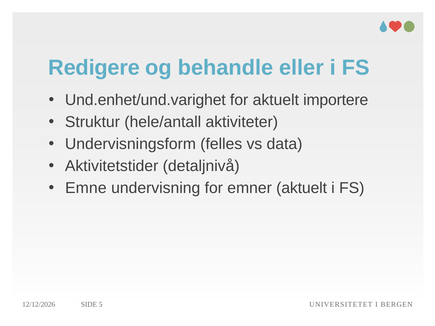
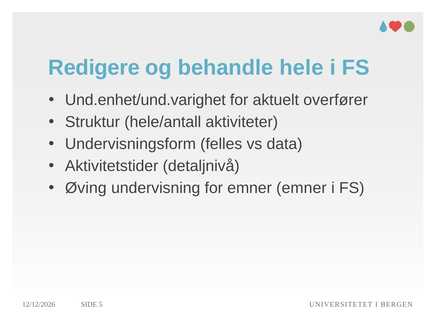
eller: eller -> hele
importere: importere -> overfører
Emne: Emne -> Øving
emner aktuelt: aktuelt -> emner
